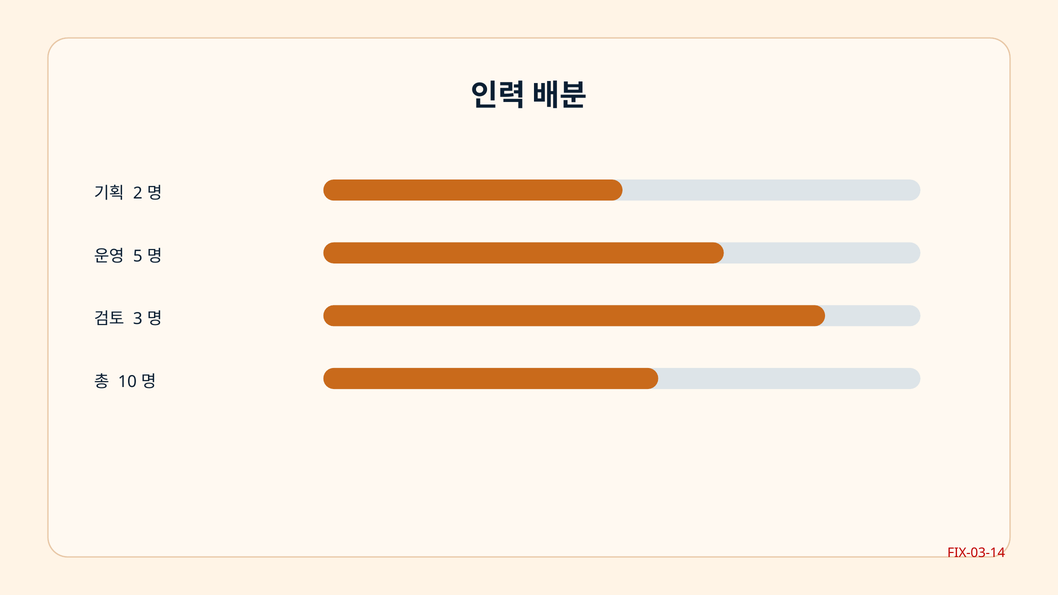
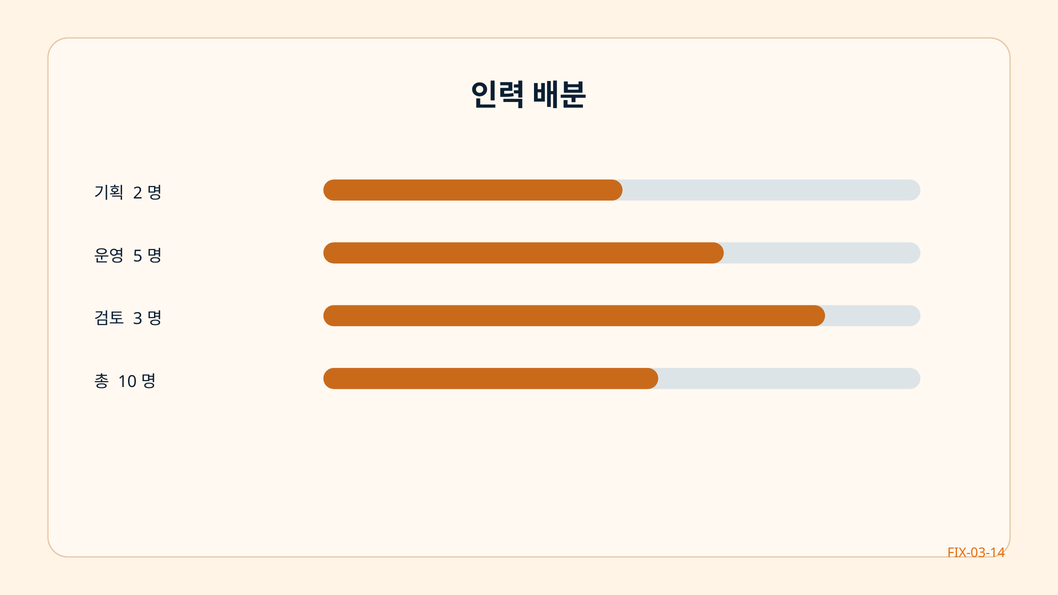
FIX-03-14 colour: red -> orange
